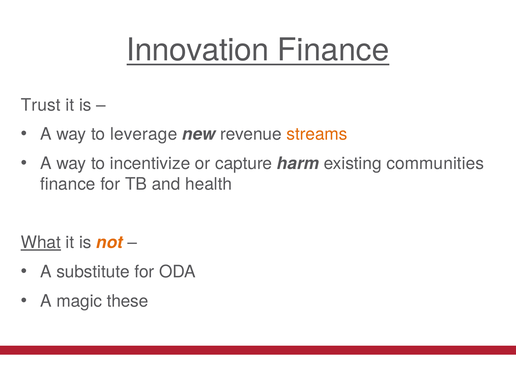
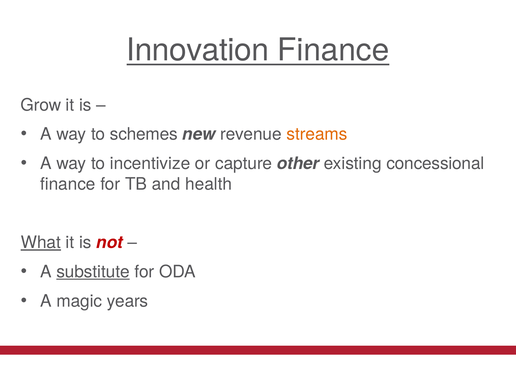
Trust: Trust -> Grow
leverage: leverage -> schemes
harm: harm -> other
communities: communities -> concessional
not colour: orange -> red
substitute underline: none -> present
these: these -> years
